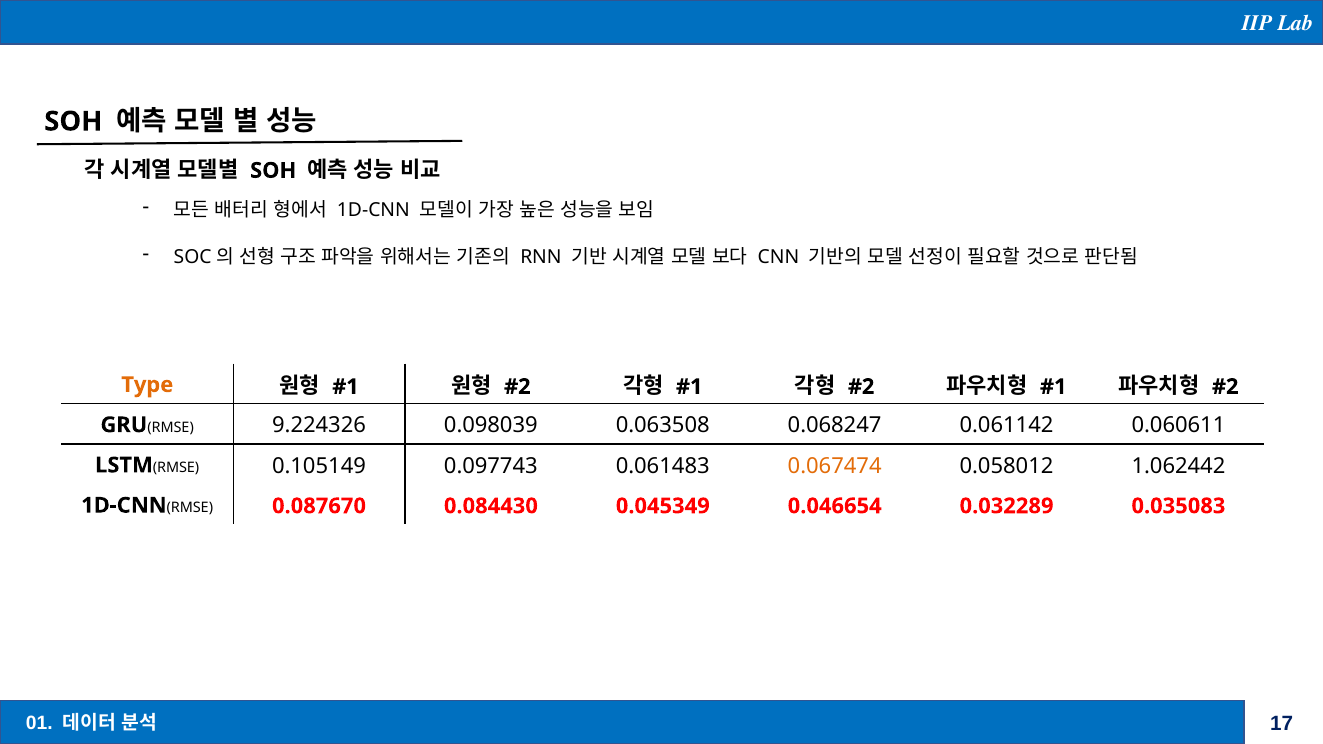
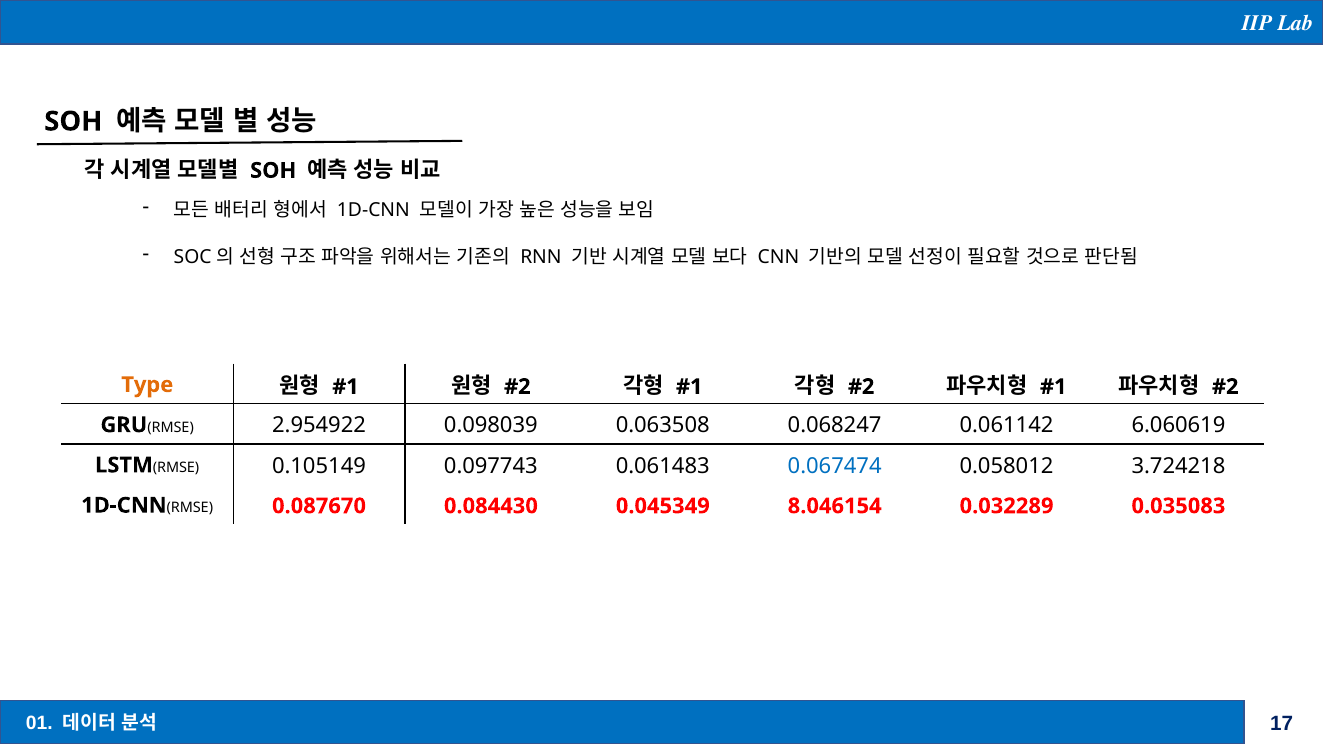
9.224326: 9.224326 -> 2.954922
0.060611: 0.060611 -> 6.060619
0.067474 colour: orange -> blue
1.062442: 1.062442 -> 3.724218
0.046654: 0.046654 -> 8.046154
